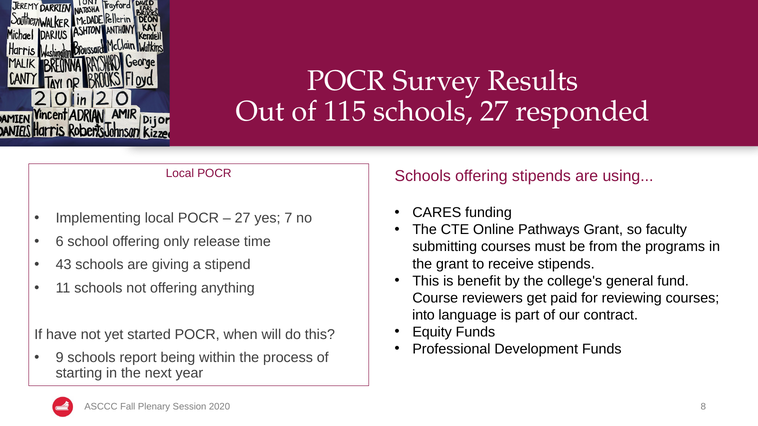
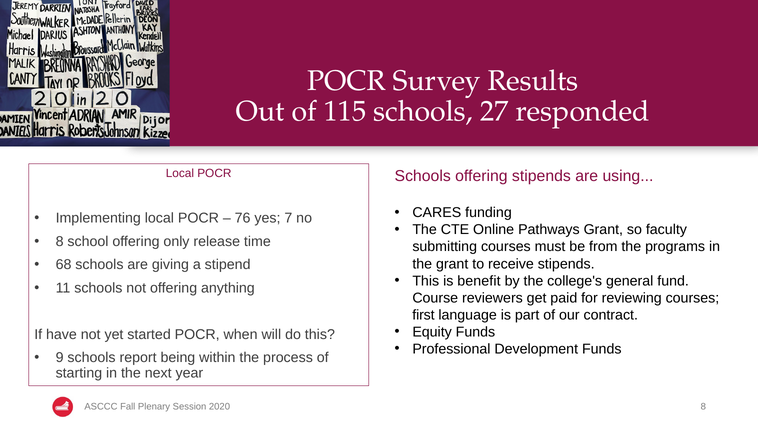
27 at (243, 219): 27 -> 76
6 at (60, 242): 6 -> 8
43: 43 -> 68
into: into -> first
